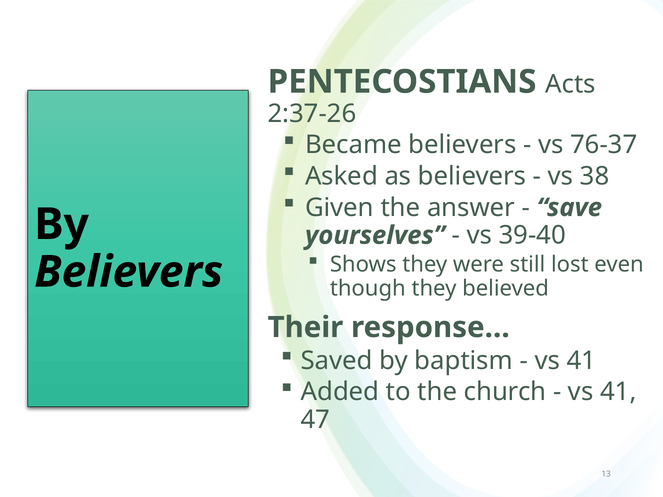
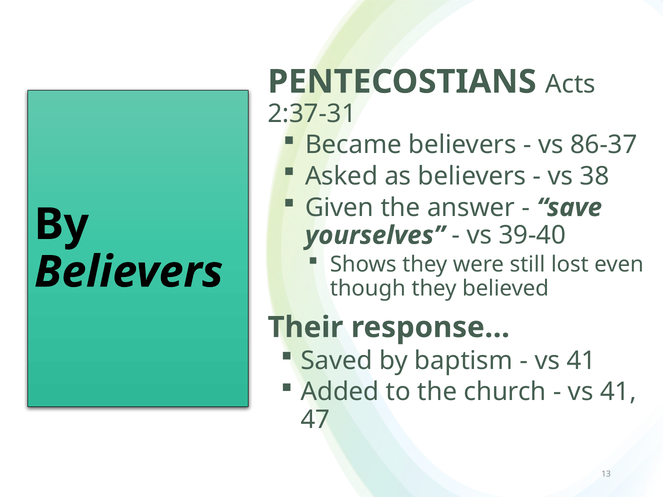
2:37-26: 2:37-26 -> 2:37-31
76-37: 76-37 -> 86-37
